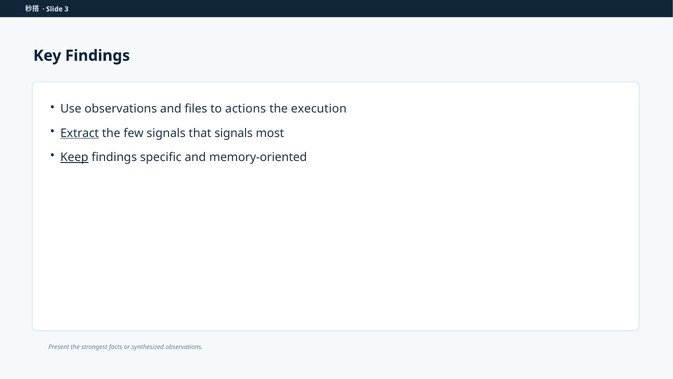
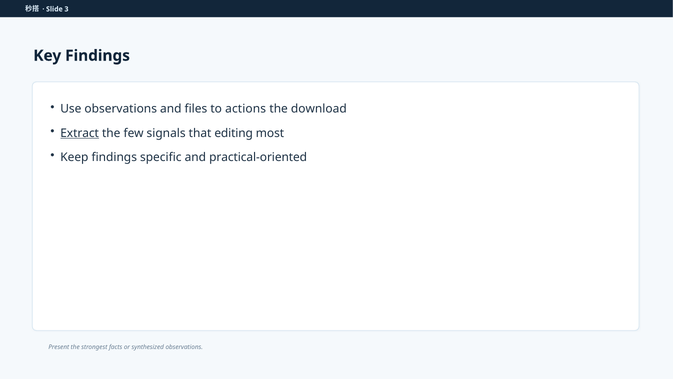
execution: execution -> download
that signals: signals -> editing
Keep underline: present -> none
memory-oriented: memory-oriented -> practical-oriented
